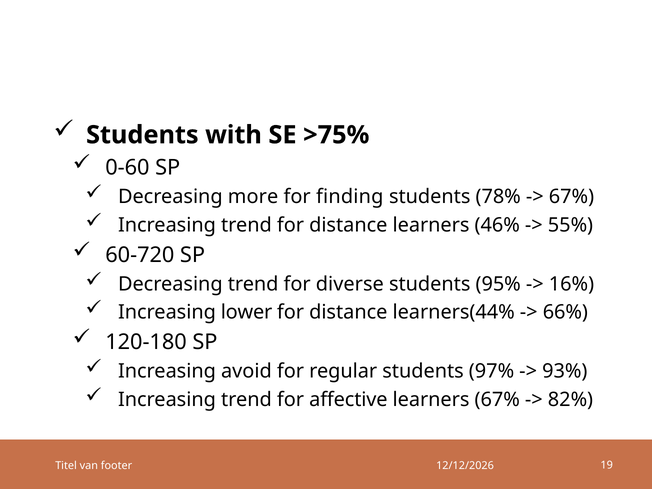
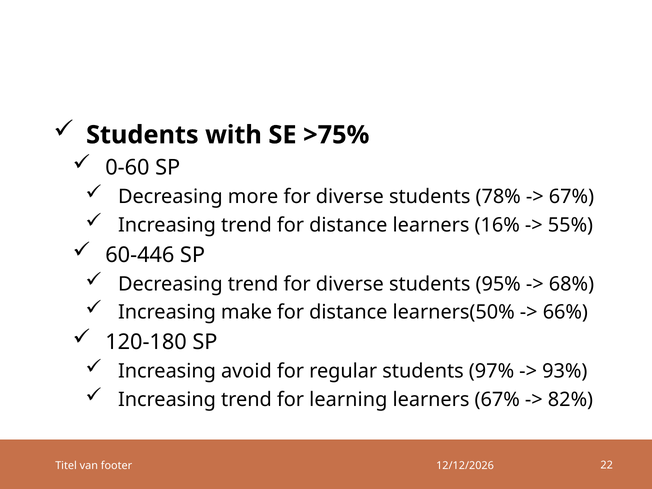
finding at (350, 197): finding -> diverse
46%: 46% -> 16%
60-720: 60-720 -> 60-446
16%: 16% -> 68%
lower: lower -> make
learners(44%: learners(44% -> learners(50%
affective: affective -> learning
19: 19 -> 22
